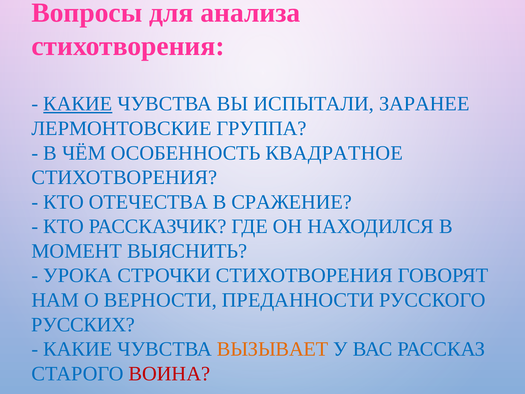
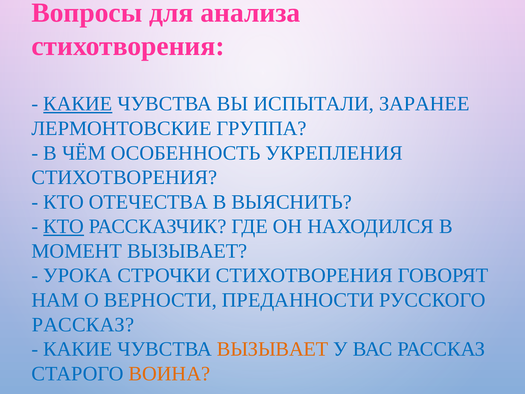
КВАДРАТНОЕ: КВАДРАТНОЕ -> УКРЕПЛЕНИЯ
СРАЖЕНИЕ: СРАЖЕНИЕ -> ВЫЯСНИТЬ
КТО at (64, 226) underline: none -> present
МОМЕНТ ВЫЯСНИТЬ: ВЫЯСНИТЬ -> ВЫЗЫВАЕТ
РУССКИХ at (83, 324): РУССКИХ -> РАССКАЗ
ВОИНА colour: red -> orange
